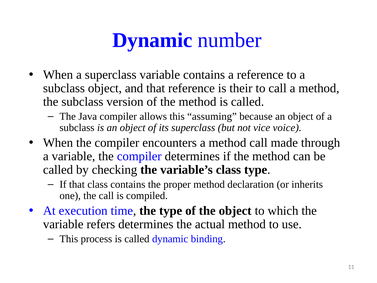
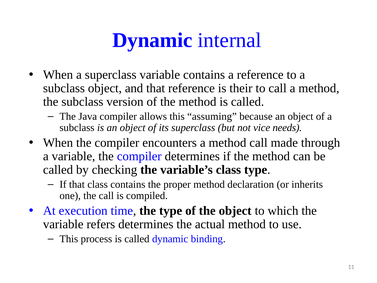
number: number -> internal
voice: voice -> needs
